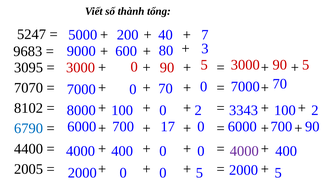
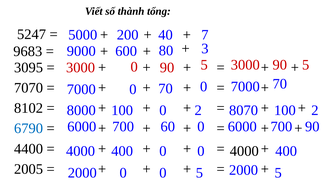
3343: 3343 -> 8070
17: 17 -> 60
4000 at (244, 151) colour: purple -> black
